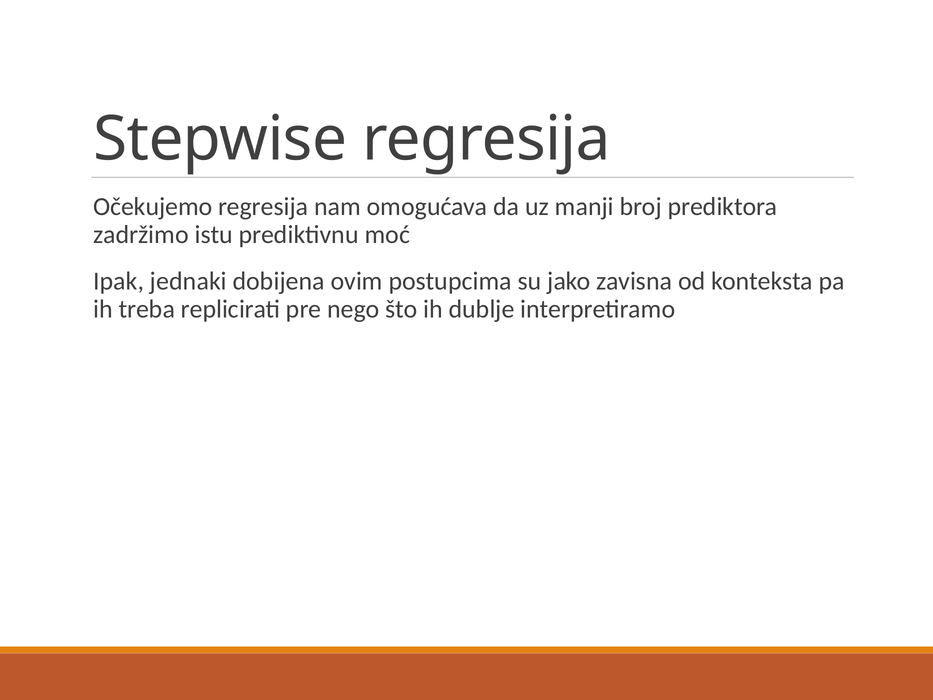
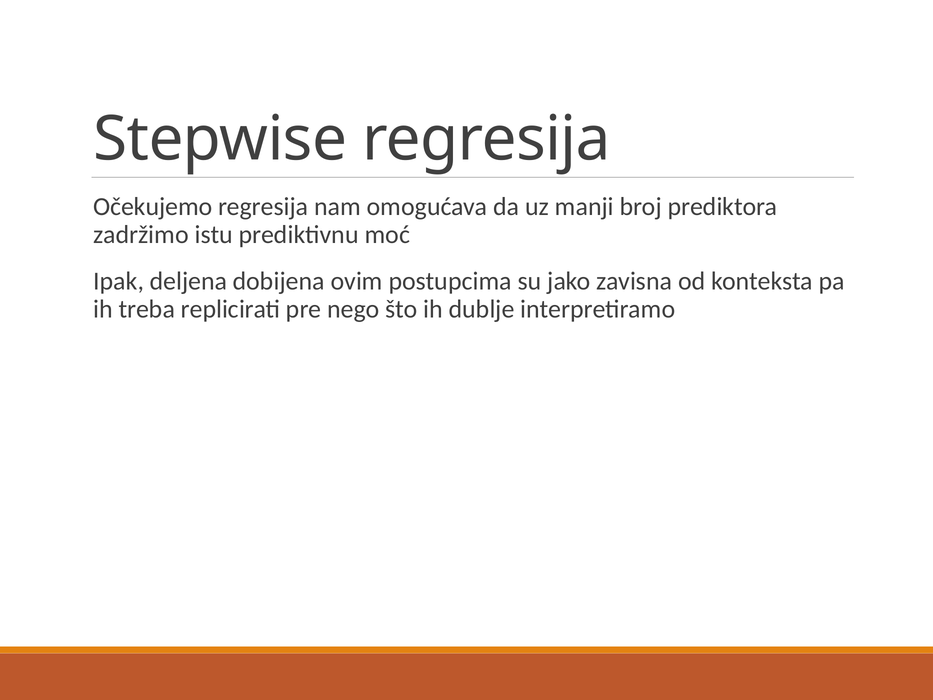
jednaki: jednaki -> deljena
